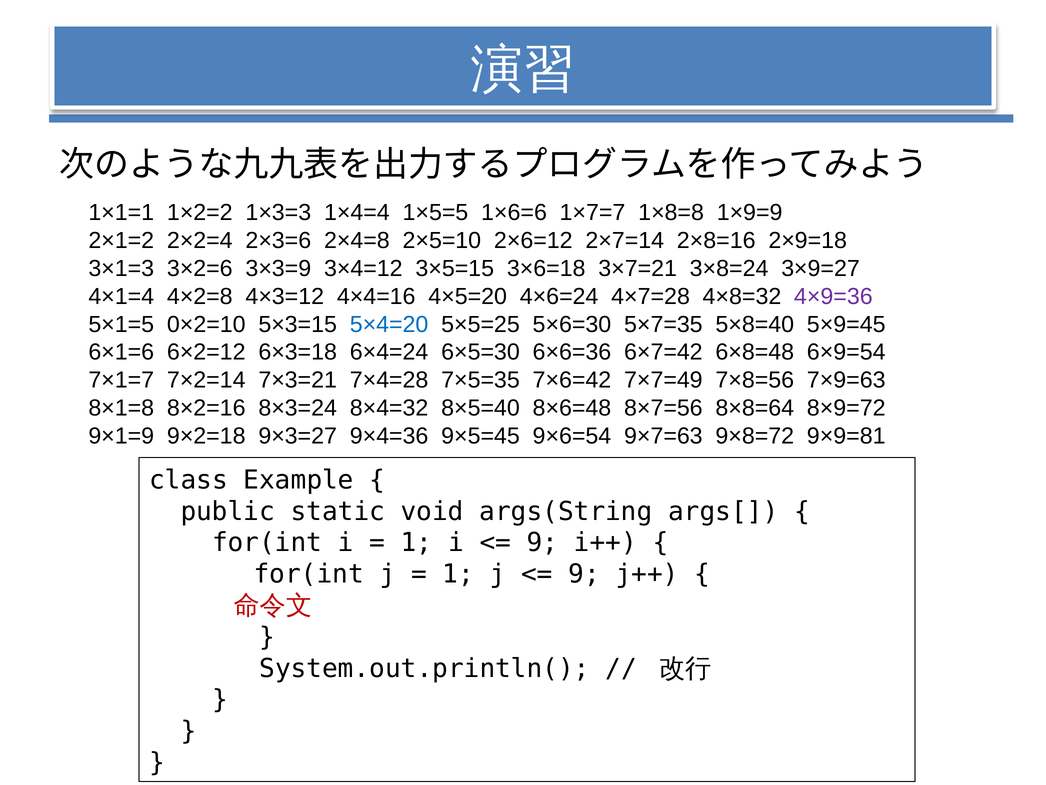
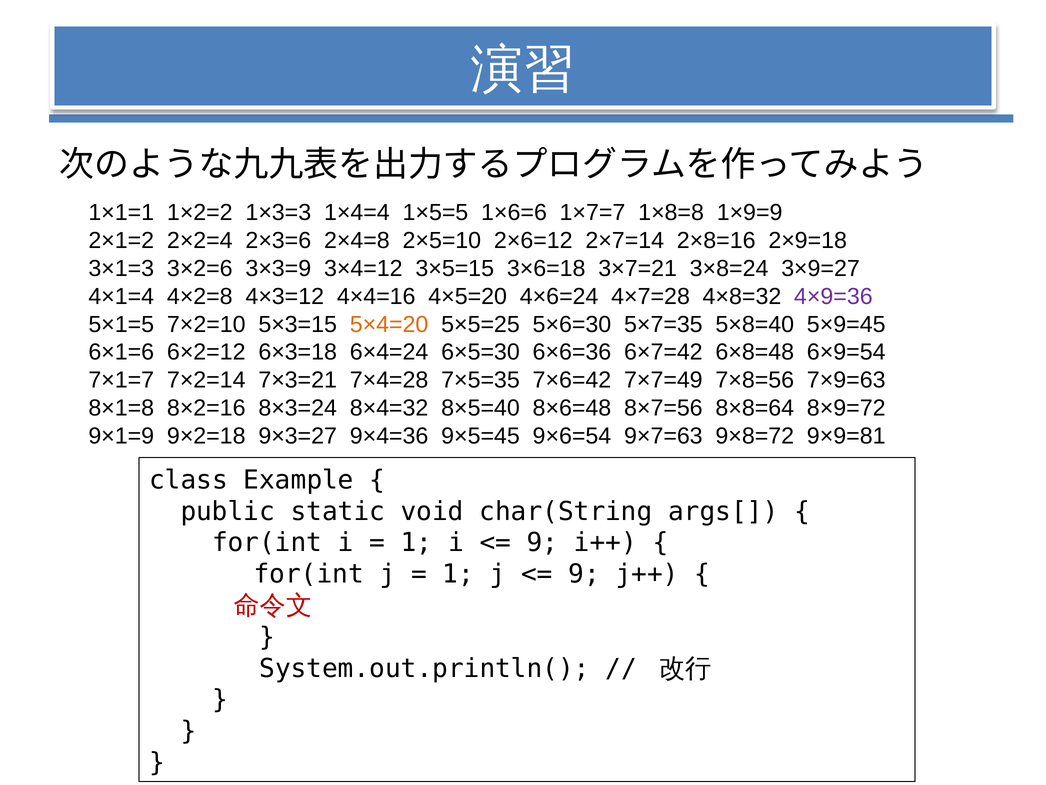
0×2=10: 0×2=10 -> 7×2=10
5×4=20 colour: blue -> orange
args(String: args(String -> char(String
